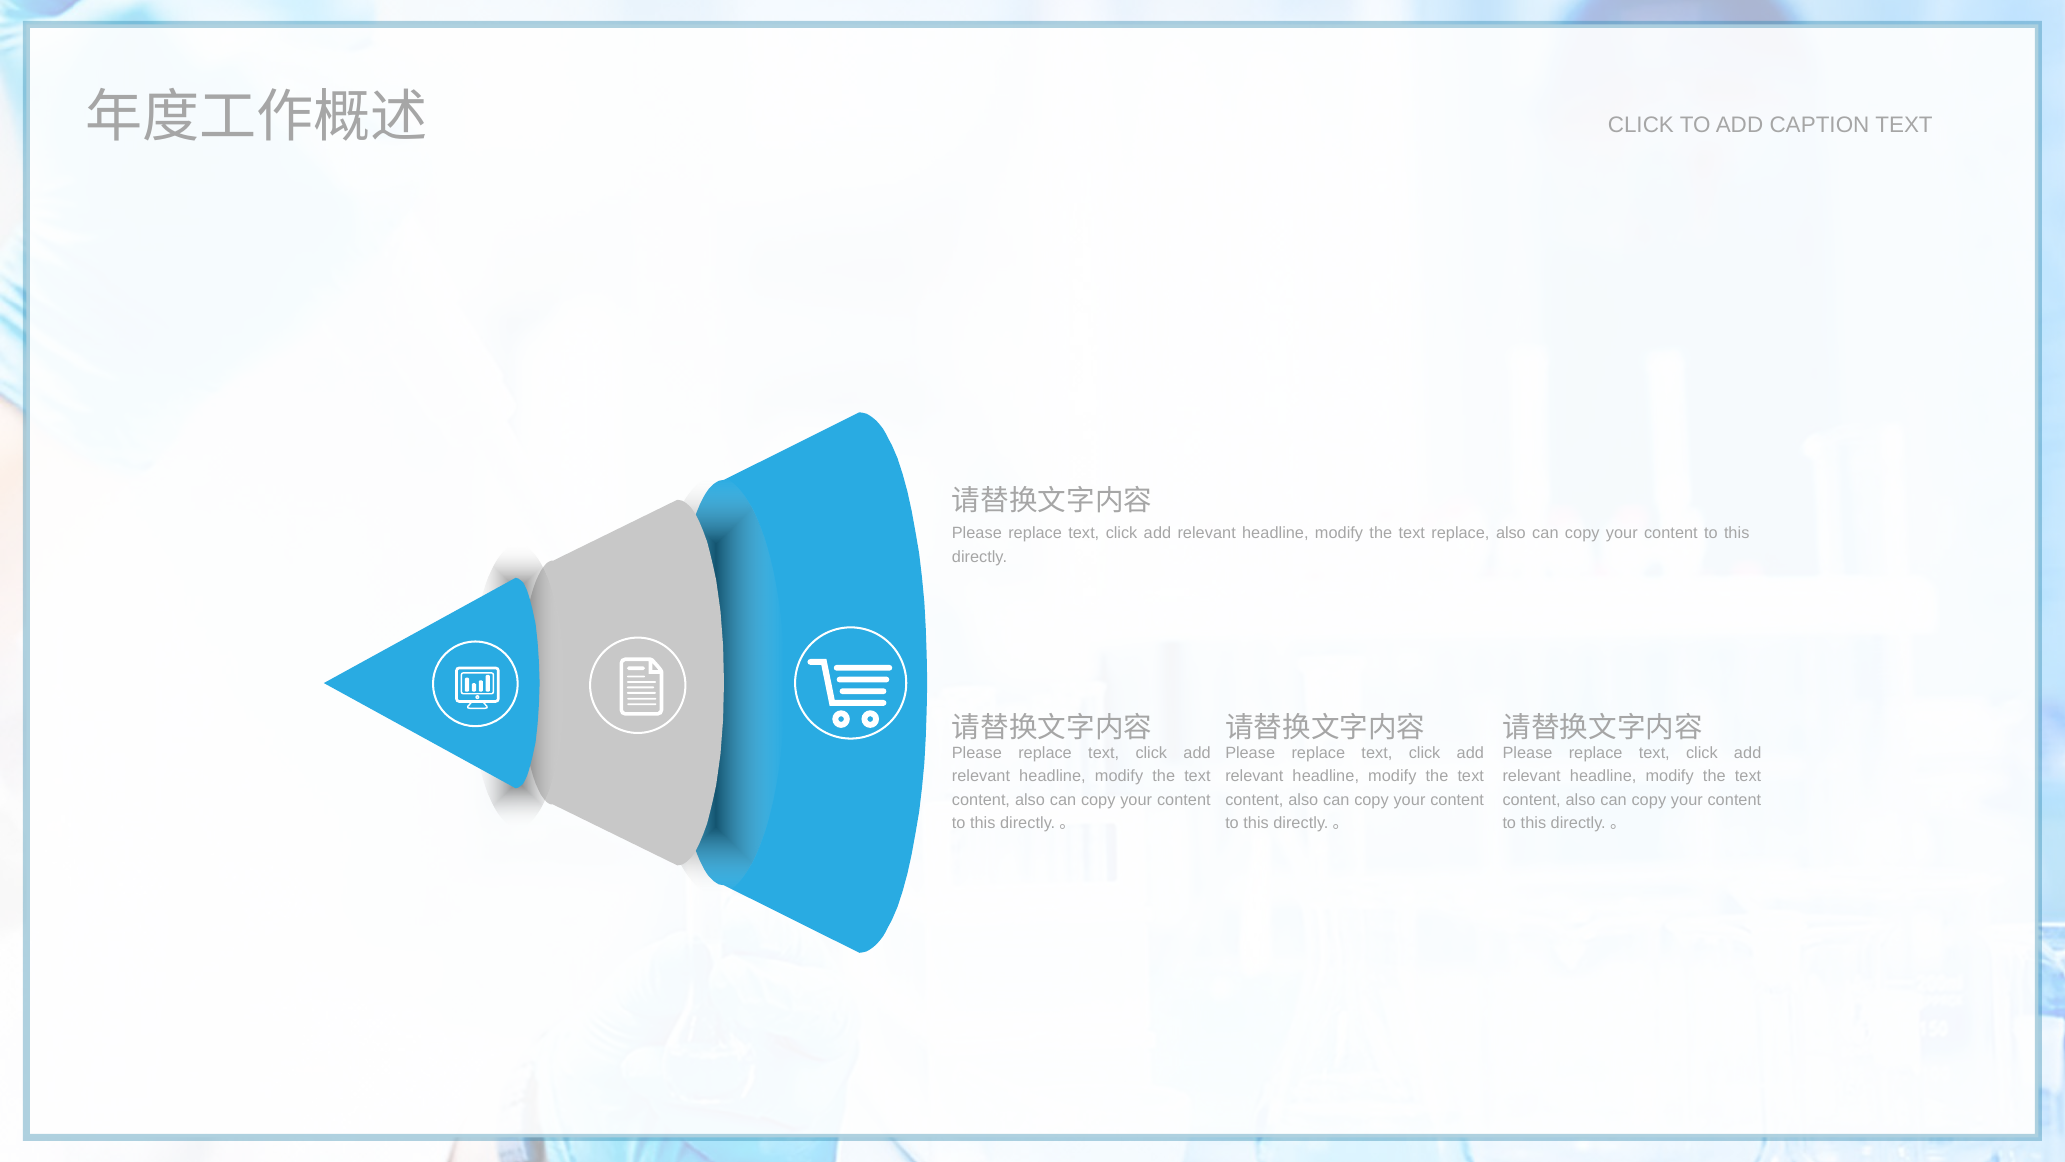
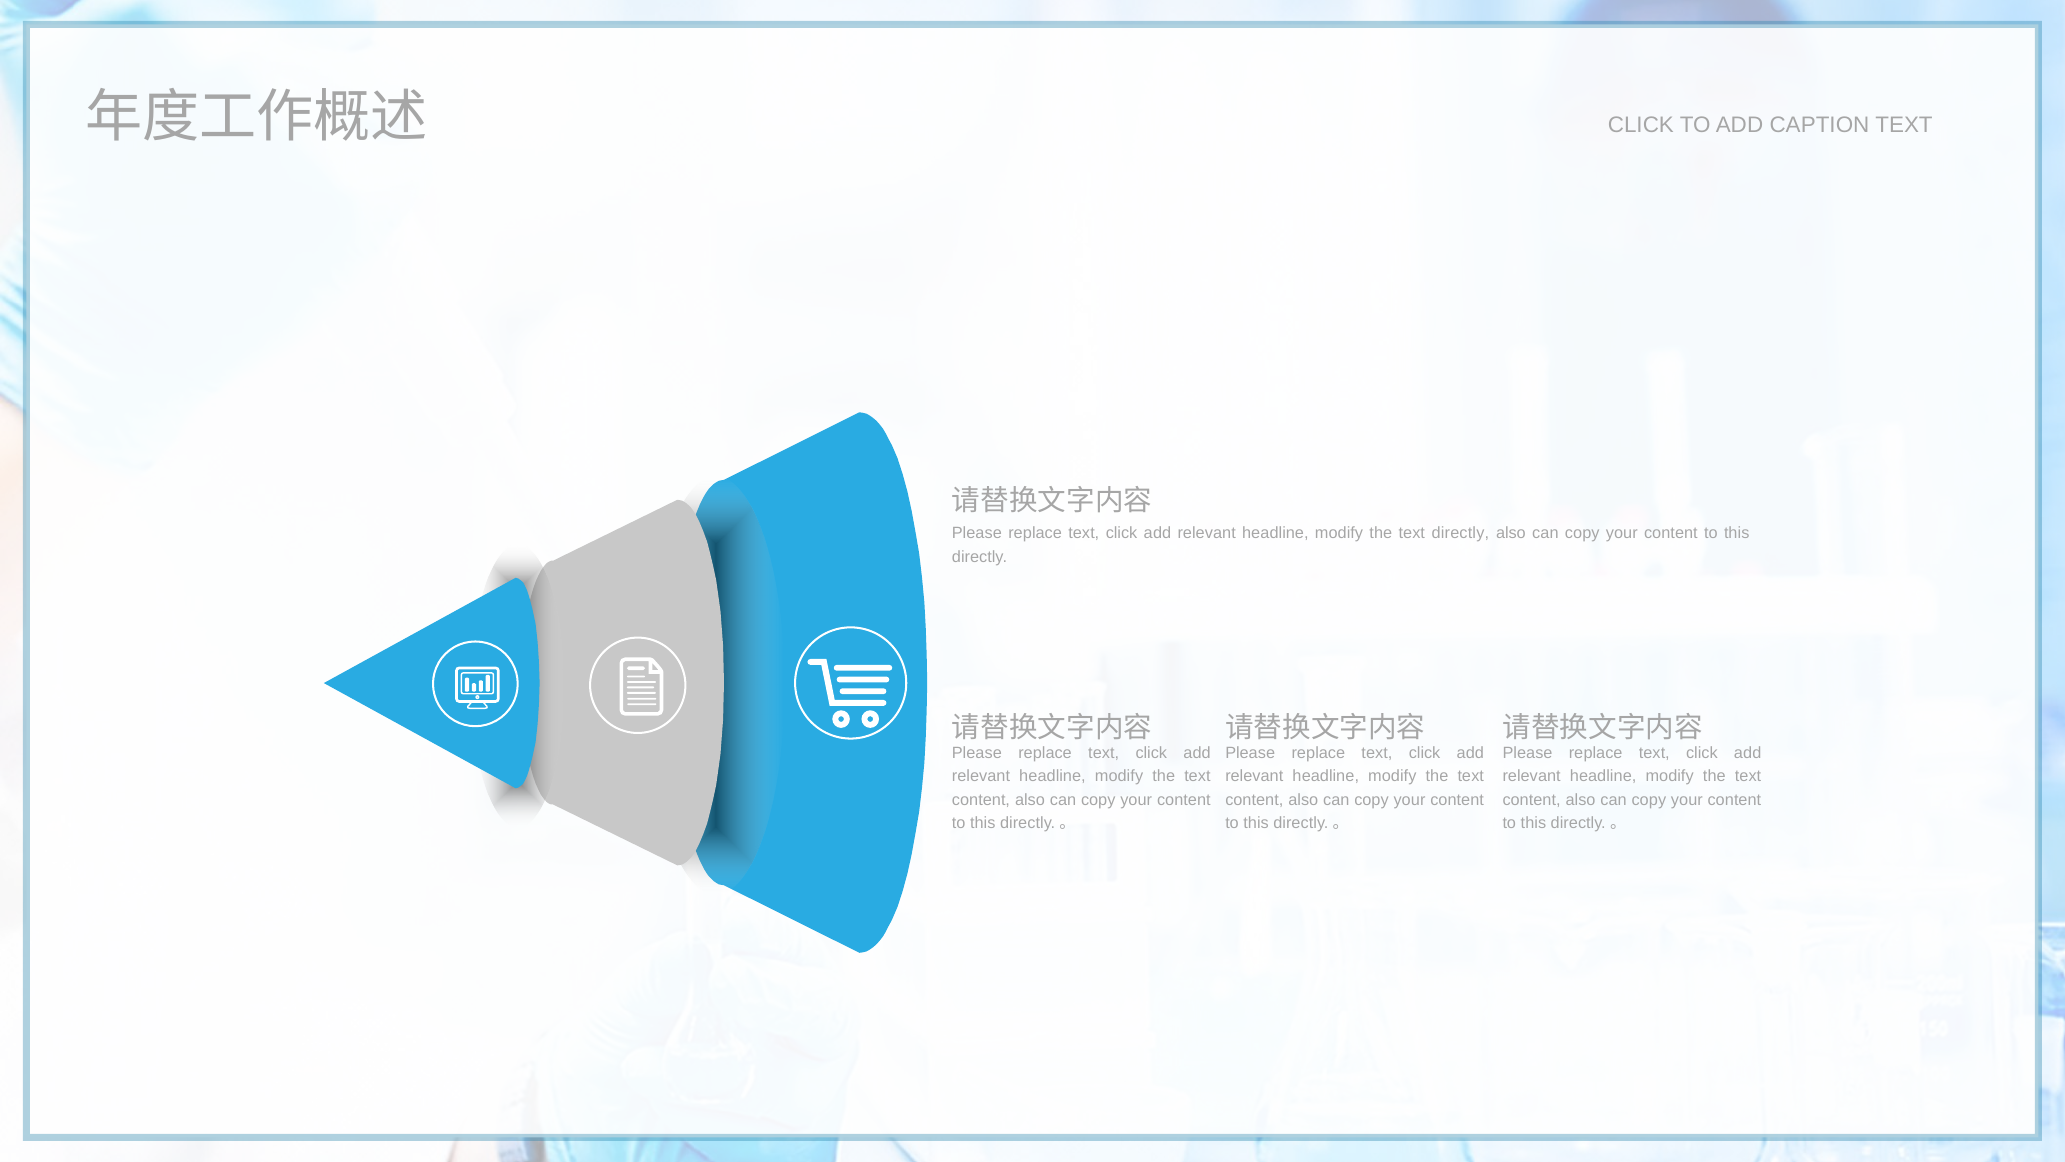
text replace: replace -> directly
